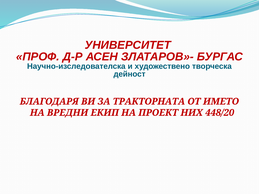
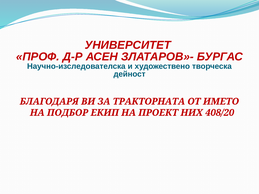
ВРЕДНИ: ВРЕДНИ -> ПОДБОР
448/20: 448/20 -> 408/20
